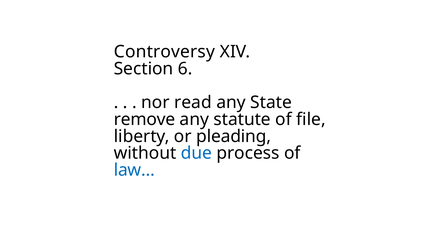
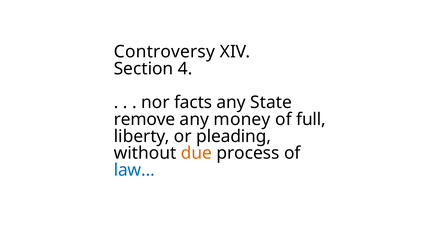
6: 6 -> 4
read: read -> facts
statute: statute -> money
file: file -> full
due colour: blue -> orange
